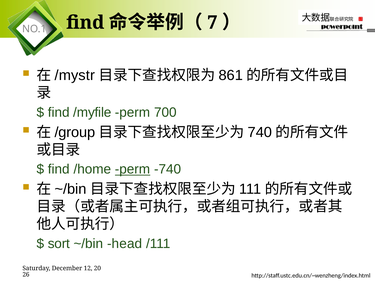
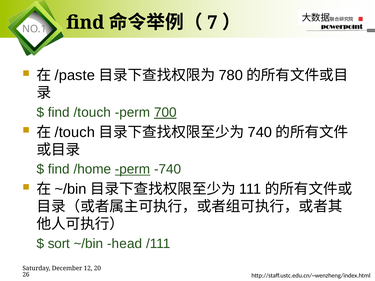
/mystr: /mystr -> /paste
861: 861 -> 780
find /myfile: /myfile -> /touch
700 underline: none -> present
/group at (75, 132): /group -> /touch
